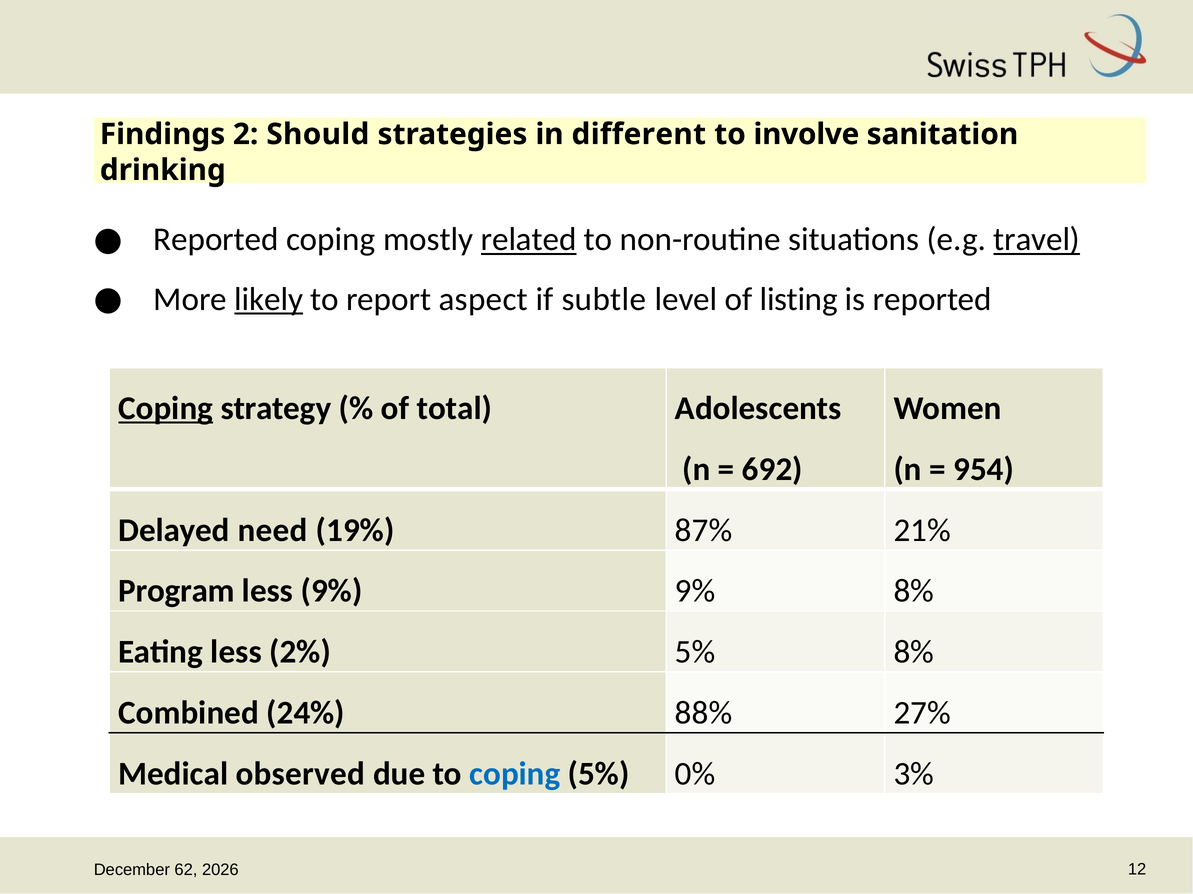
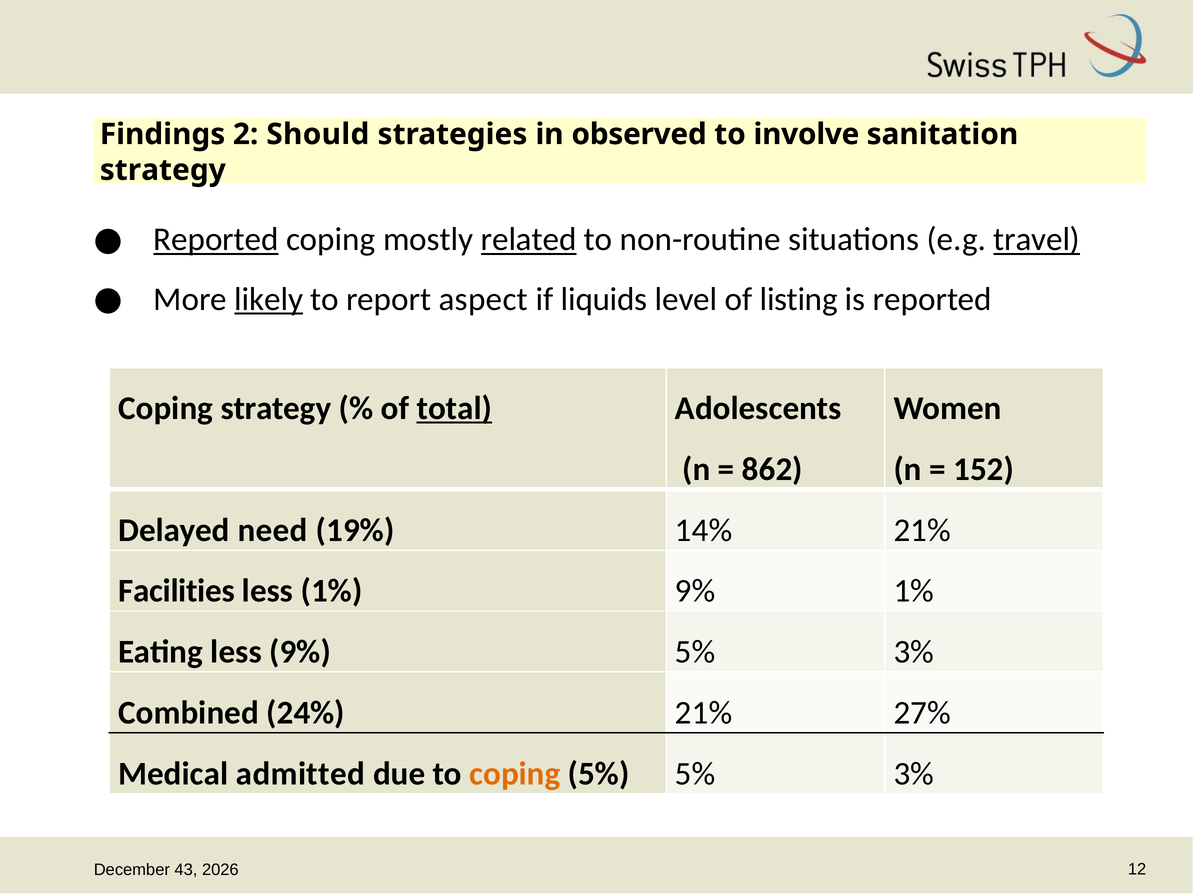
different: different -> observed
drinking at (163, 170): drinking -> strategy
Reported at (216, 240) underline: none -> present
subtle: subtle -> liquids
Coping at (166, 409) underline: present -> none
total underline: none -> present
692: 692 -> 862
954: 954 -> 152
87%: 87% -> 14%
Program: Program -> Facilities
less 9%: 9% -> 1%
9% 8%: 8% -> 1%
less 2%: 2% -> 9%
8% at (914, 652): 8% -> 3%
24% 88%: 88% -> 21%
observed: observed -> admitted
coping at (515, 774) colour: blue -> orange
5% 0%: 0% -> 5%
62: 62 -> 43
